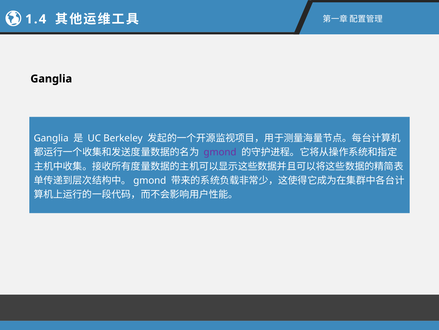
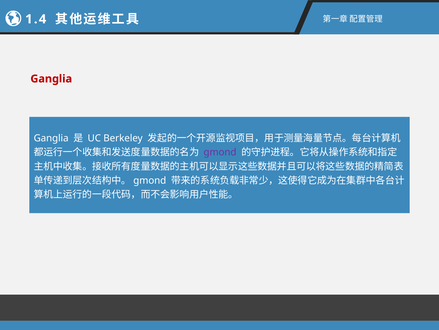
Ganglia at (51, 79) colour: black -> red
